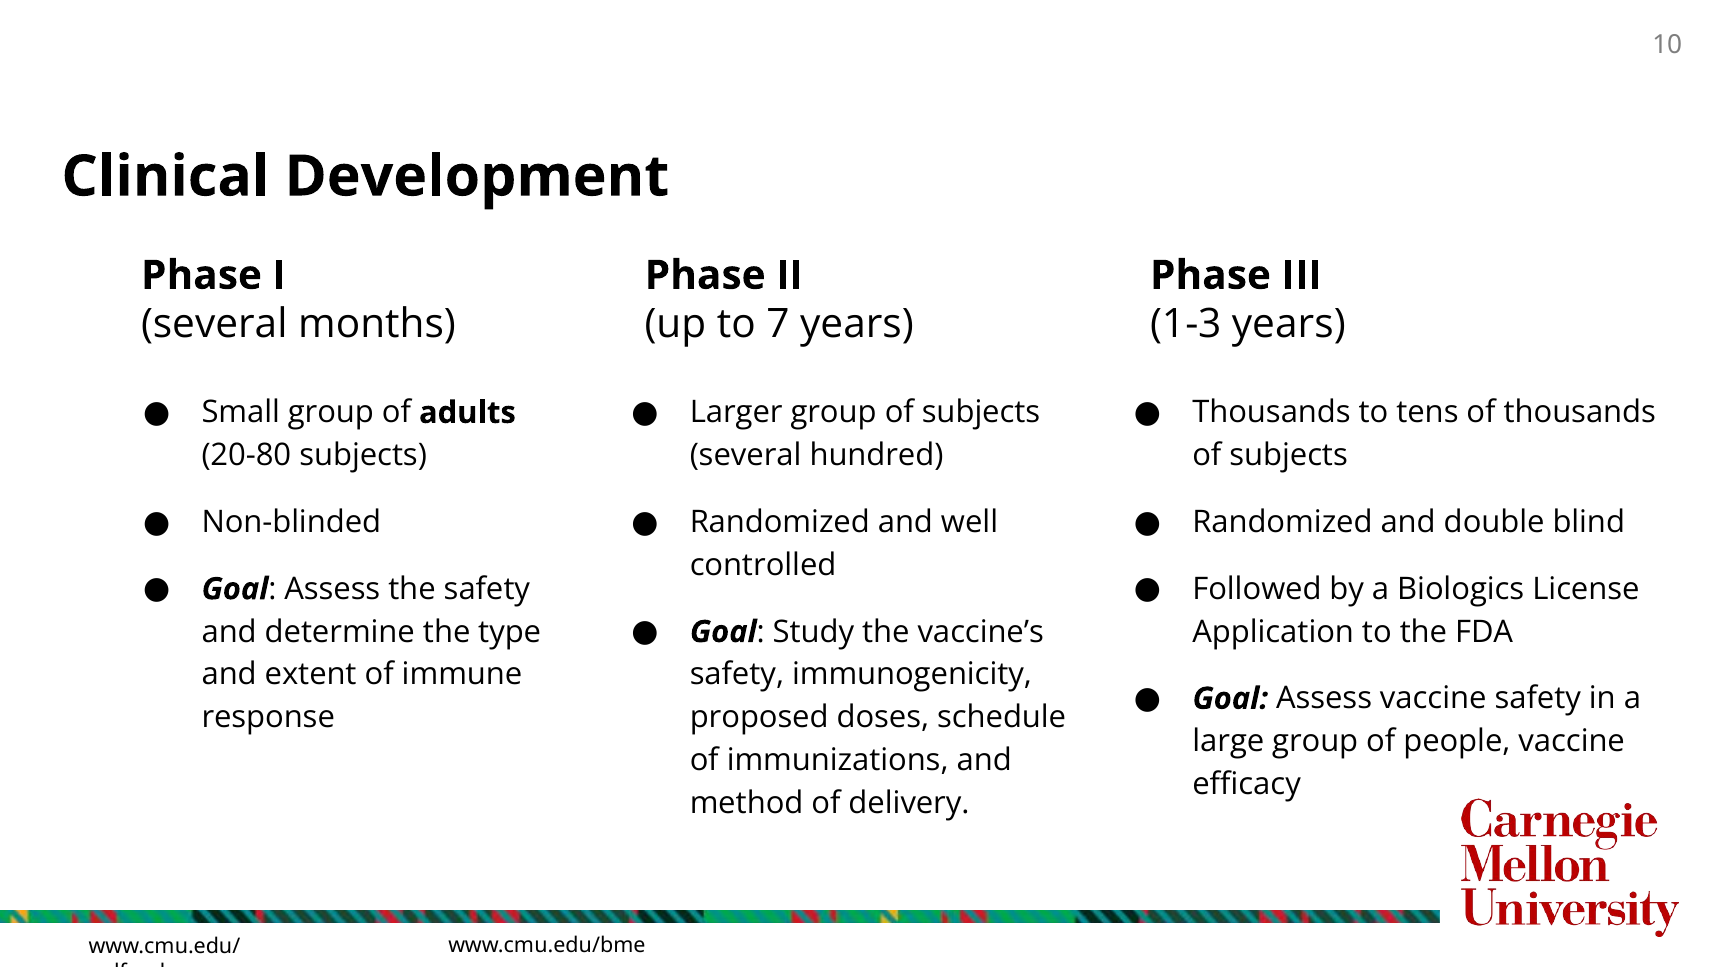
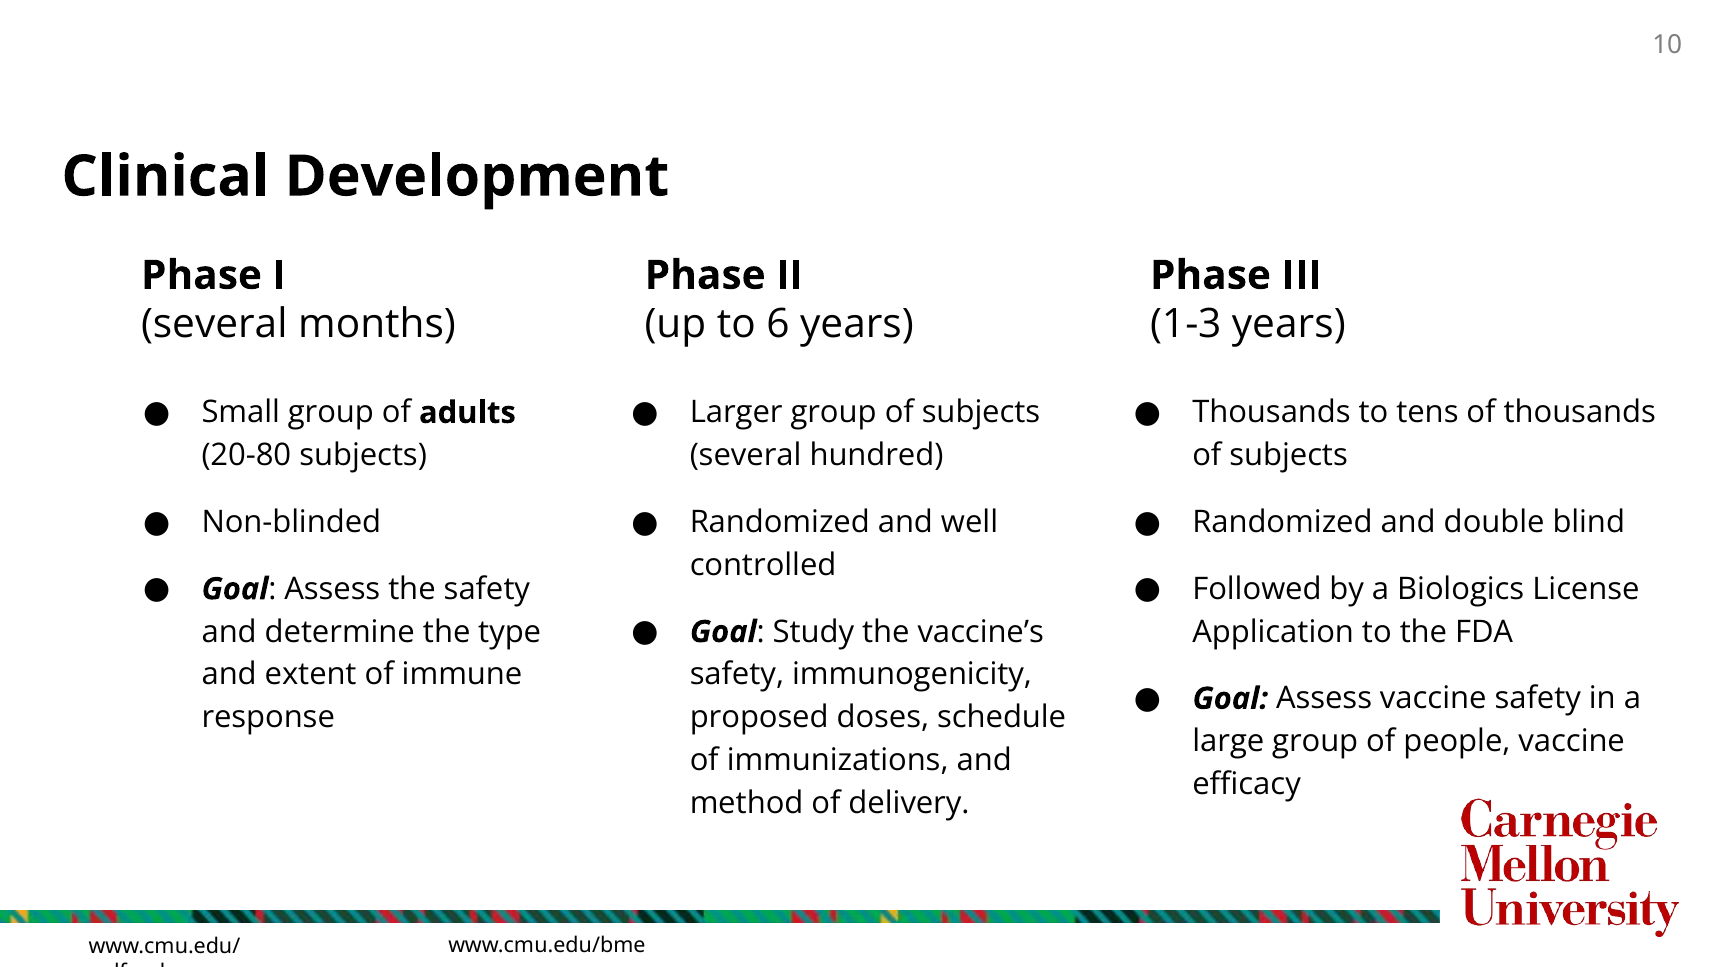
7: 7 -> 6
